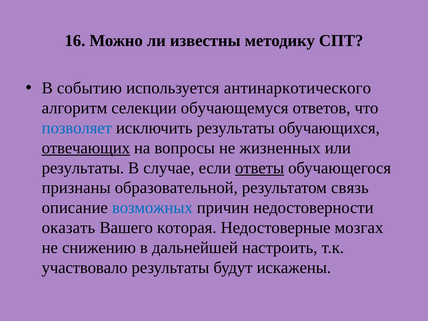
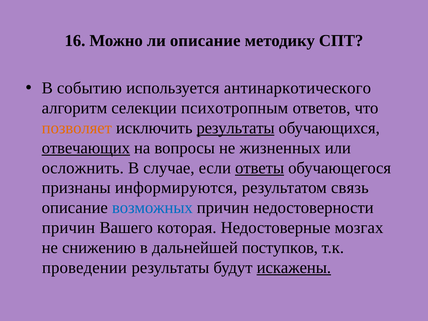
ли известны: известны -> описание
обучающемуся: обучающемуся -> психотропным
позволяет colour: blue -> orange
результаты at (236, 128) underline: none -> present
результаты at (83, 168): результаты -> осложнить
образовательной: образовательной -> информируются
оказать at (68, 228): оказать -> причин
настроить: настроить -> поступков
участвовало: участвовало -> проведении
искажены underline: none -> present
